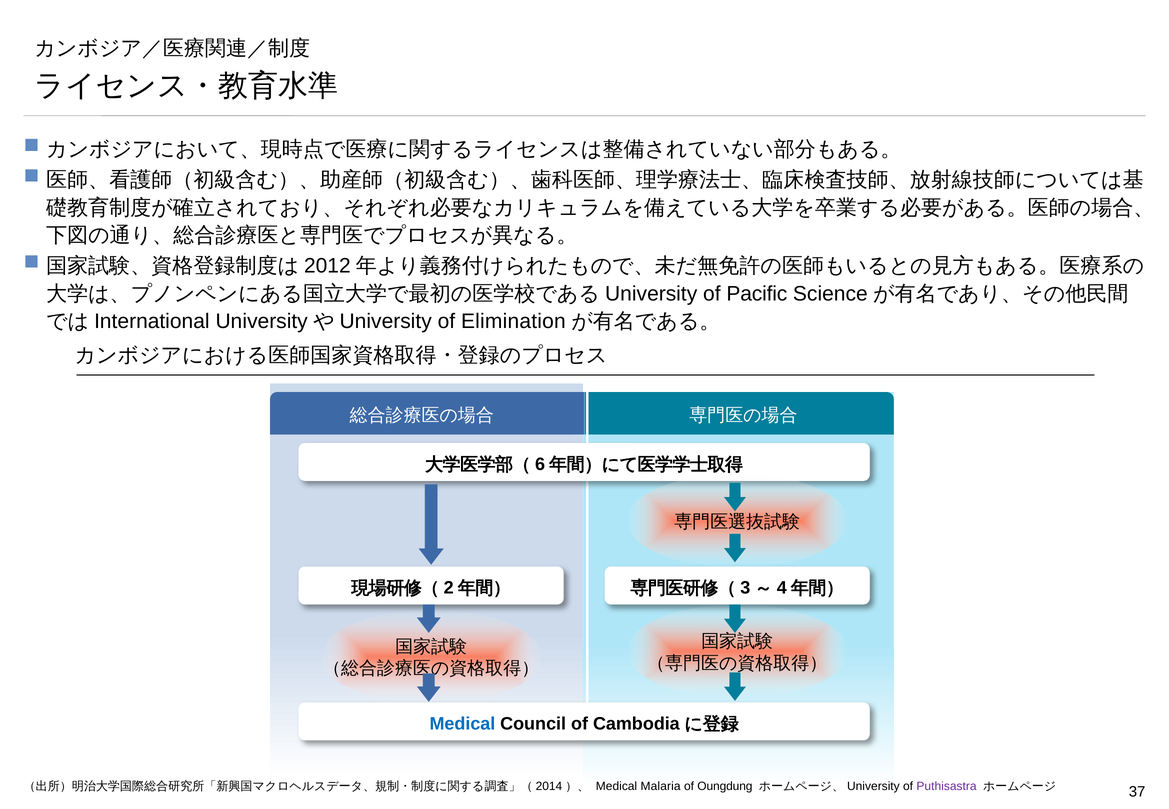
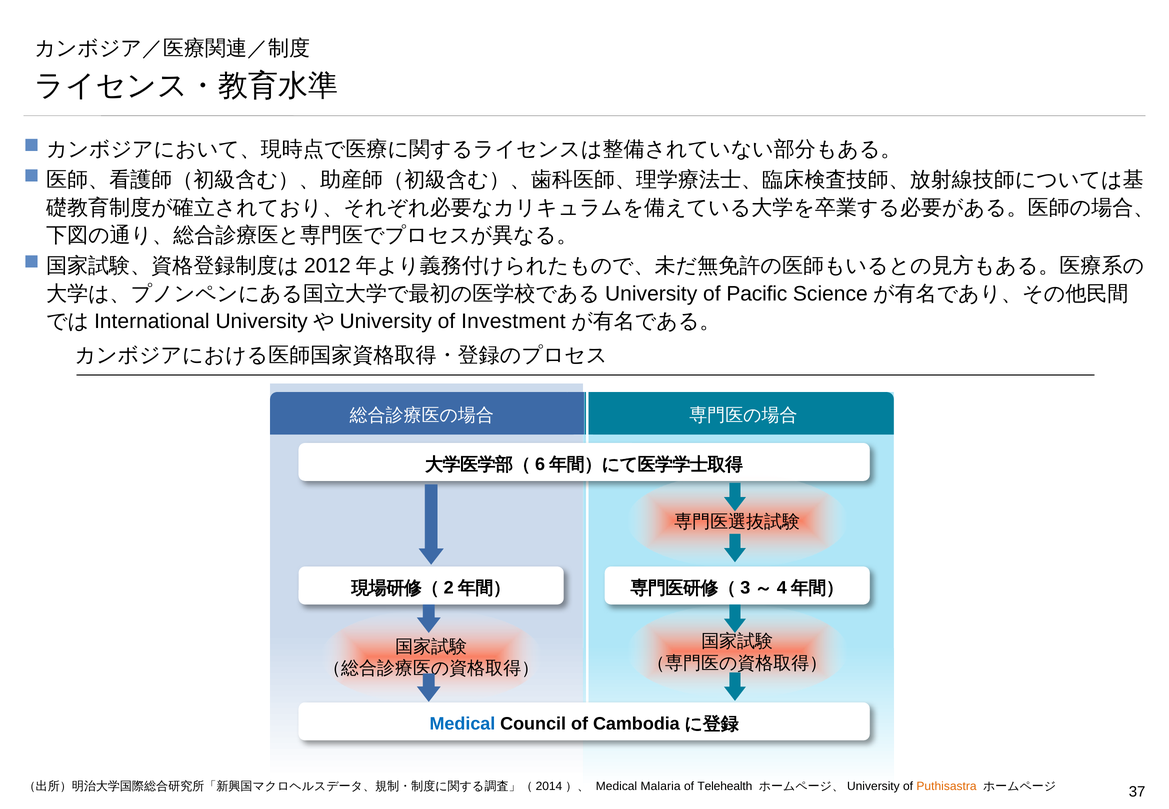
Elimination: Elimination -> Investment
Oungdung: Oungdung -> Telehealth
Puthisastra colour: purple -> orange
